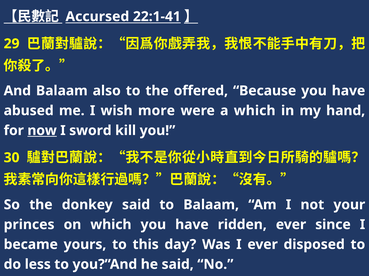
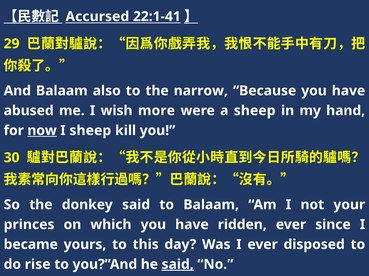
offered: offered -> narrow
a which: which -> sheep
I sword: sword -> sheep
less: less -> rise
said at (178, 265) underline: none -> present
